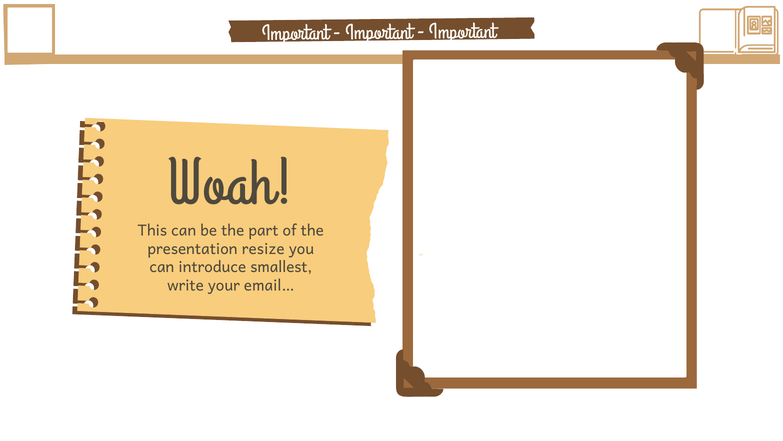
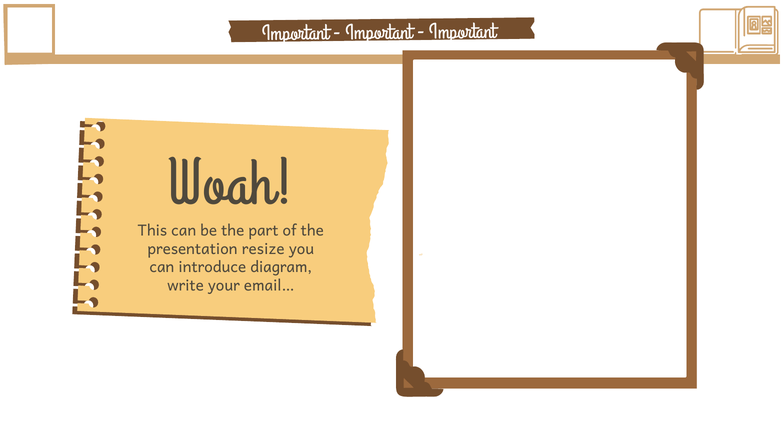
smallest: smallest -> diagram
